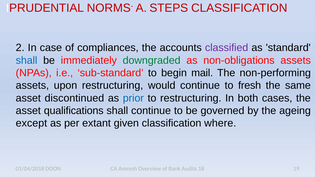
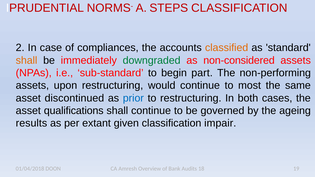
classified colour: purple -> orange
shall at (27, 60) colour: blue -> orange
non-obligations: non-obligations -> non-considered
mail: mail -> part
fresh: fresh -> most
except: except -> results
where: where -> impair
